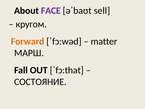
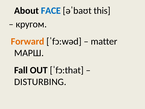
FACE colour: purple -> blue
sell: sell -> this
СОСТОЯНИЕ: СОСТОЯНИЕ -> DISTURBING
